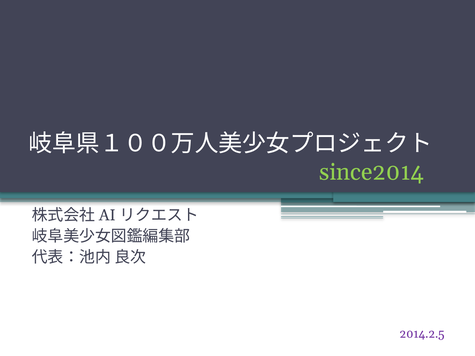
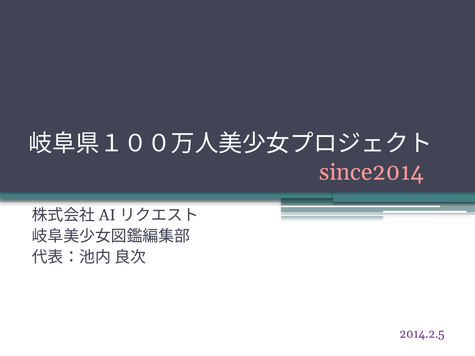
since2014 colour: light green -> pink
